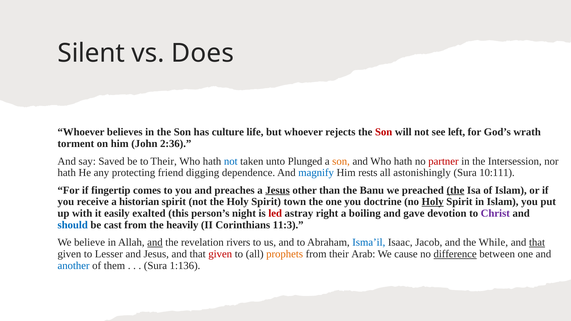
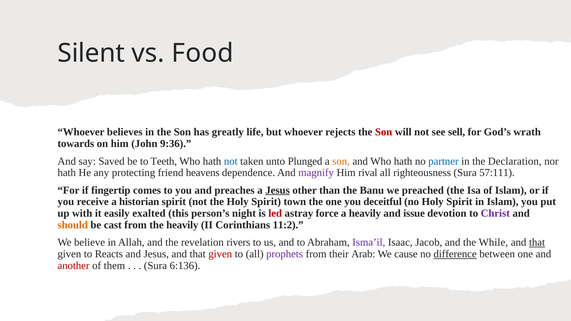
Does: Does -> Food
culture: culture -> greatly
left: left -> sell
torment: torment -> towards
2:36: 2:36 -> 9:36
to Their: Their -> Teeth
partner colour: red -> blue
Intersession: Intersession -> Declaration
digging: digging -> heavens
magnify colour: blue -> purple
rests: rests -> rival
astonishingly: astonishingly -> righteousness
10:111: 10:111 -> 57:111
the at (455, 190) underline: present -> none
doctrine: doctrine -> deceitful
Holy at (433, 202) underline: present -> none
right: right -> force
a boiling: boiling -> heavily
gave: gave -> issue
should colour: blue -> orange
11:3: 11:3 -> 11:2
and at (155, 243) underline: present -> none
Isma’il colour: blue -> purple
Lesser: Lesser -> Reacts
prophets colour: orange -> purple
another colour: blue -> red
1:136: 1:136 -> 6:136
